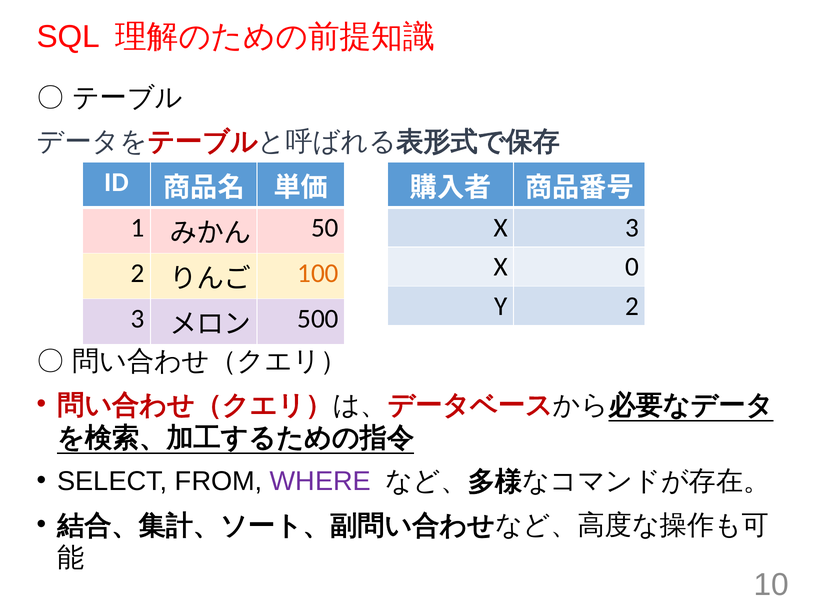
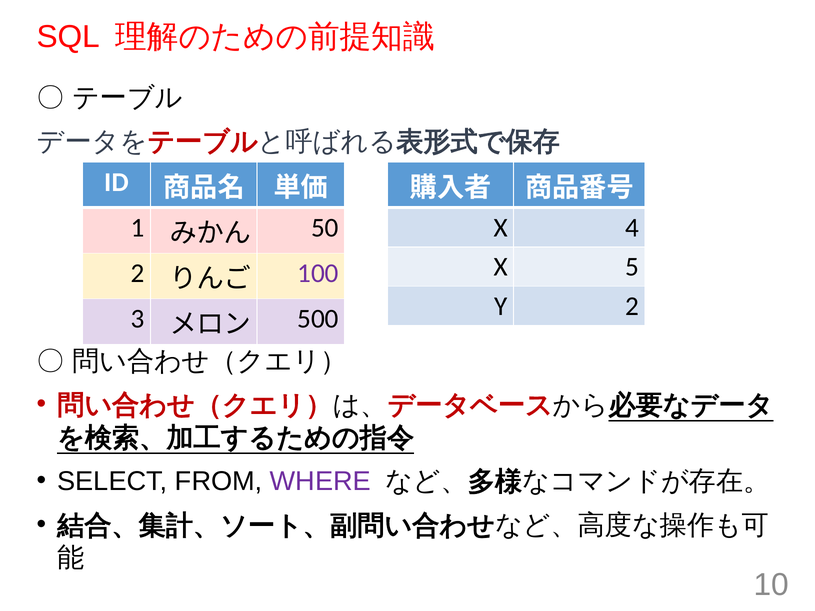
X 3: 3 -> 4
0: 0 -> 5
100 colour: orange -> purple
